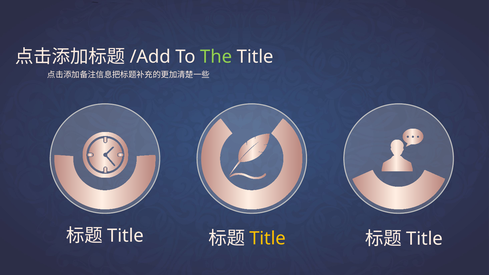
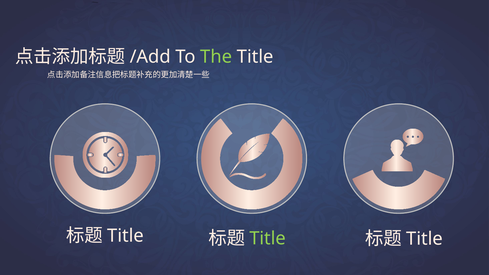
Title at (268, 238) colour: yellow -> light green
